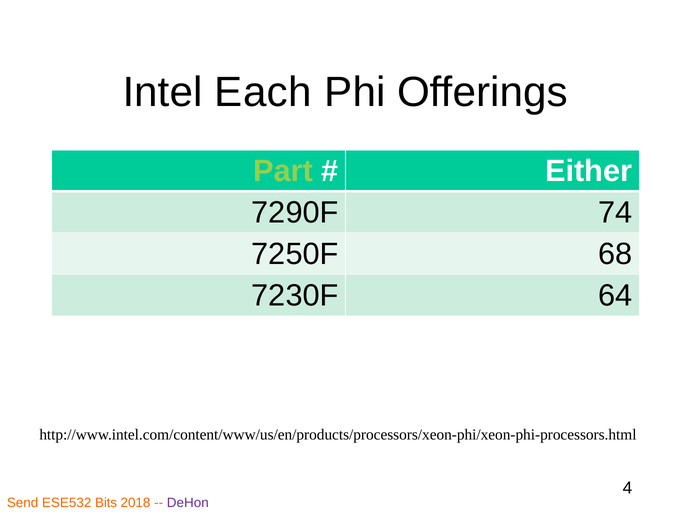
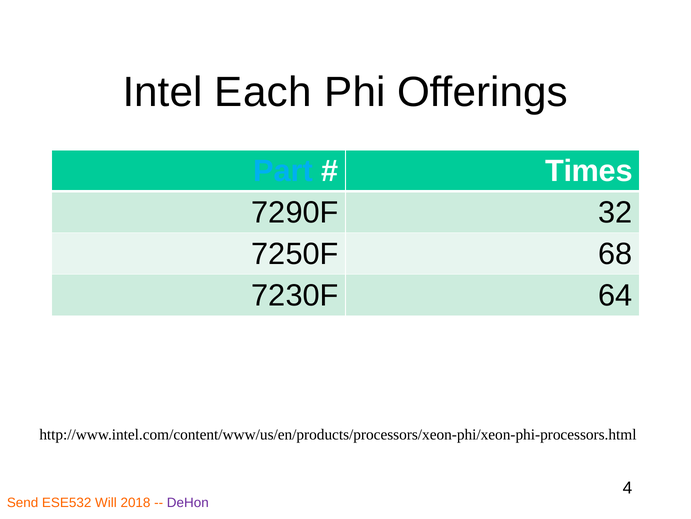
Part colour: light green -> light blue
Either: Either -> Times
74: 74 -> 32
Bits: Bits -> Will
